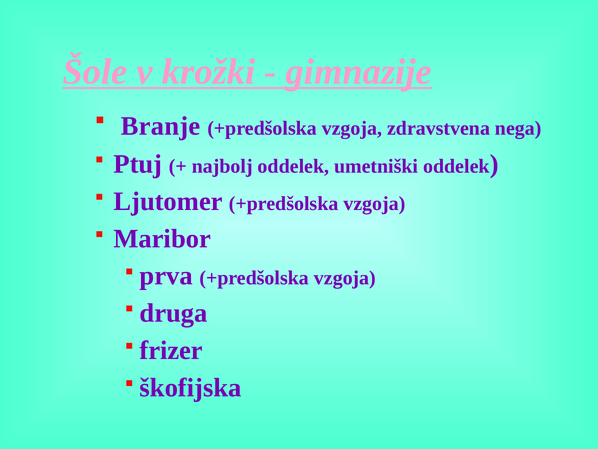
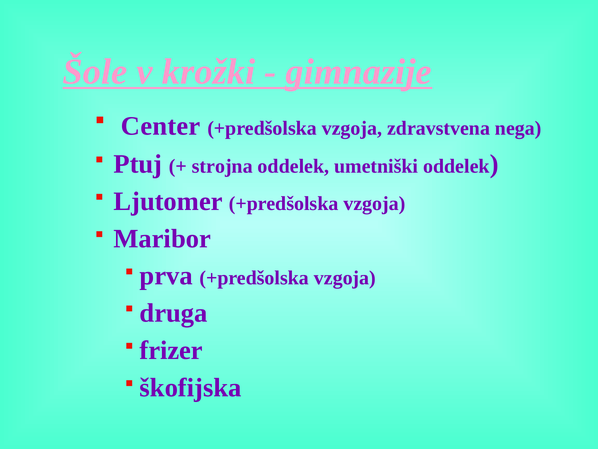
Branje: Branje -> Center
najbolj: najbolj -> strojna
